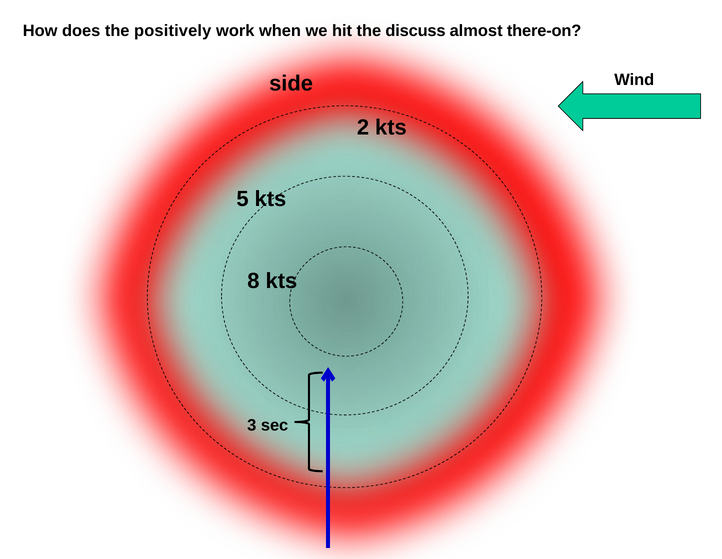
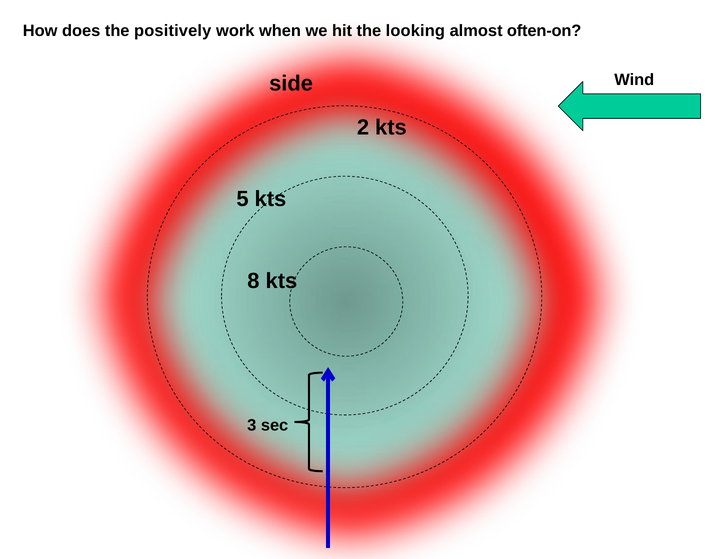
discuss: discuss -> looking
there-on: there-on -> often-on
